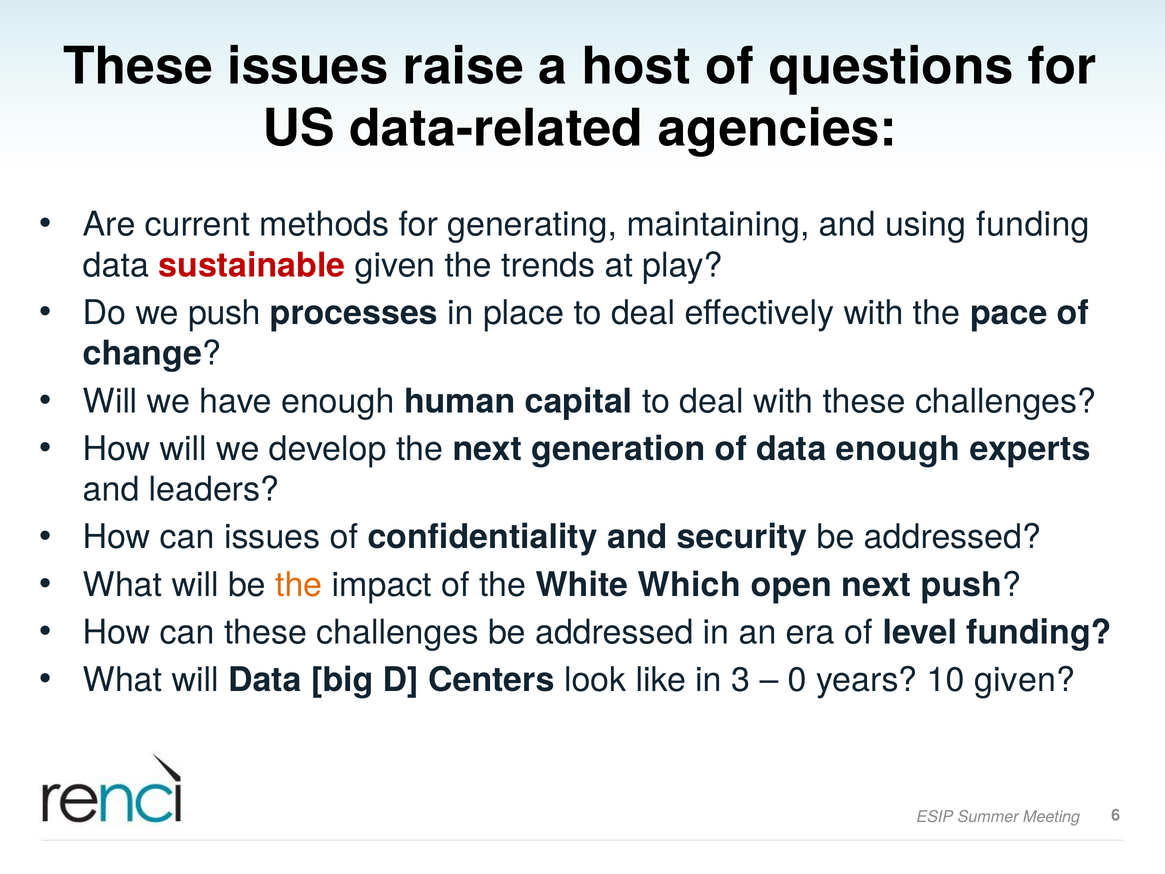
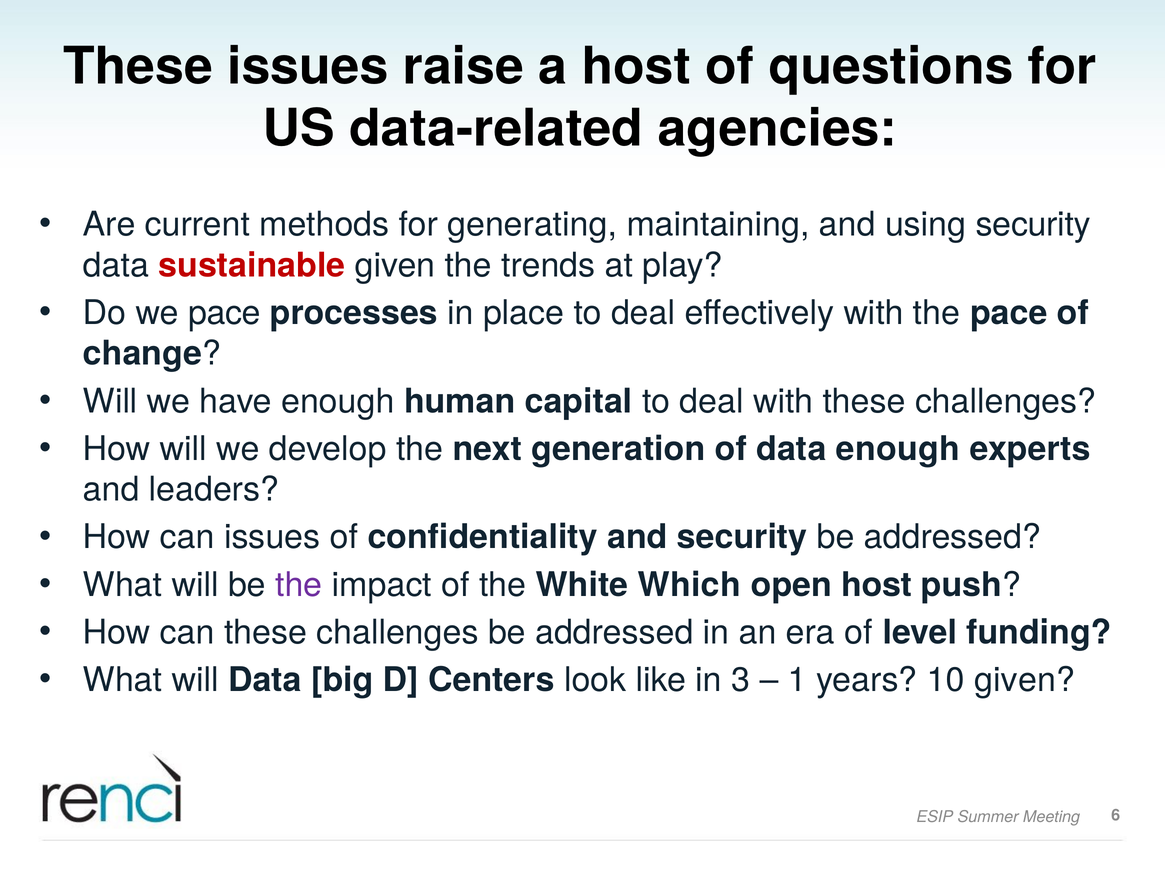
using funding: funding -> security
we push: push -> pace
the at (299, 585) colour: orange -> purple
open next: next -> host
0: 0 -> 1
